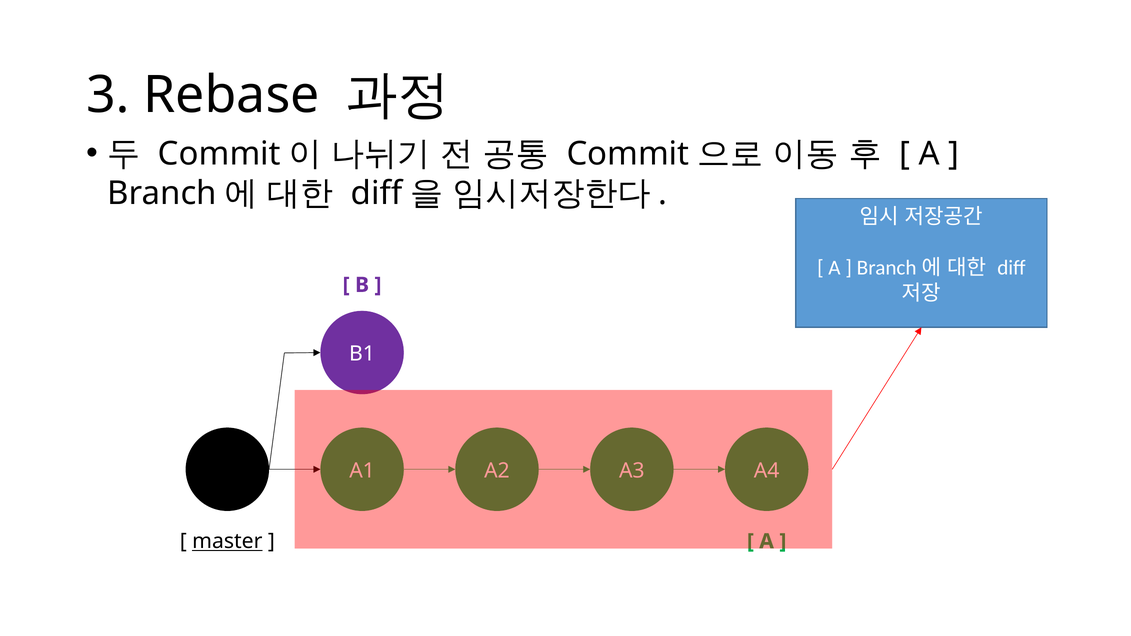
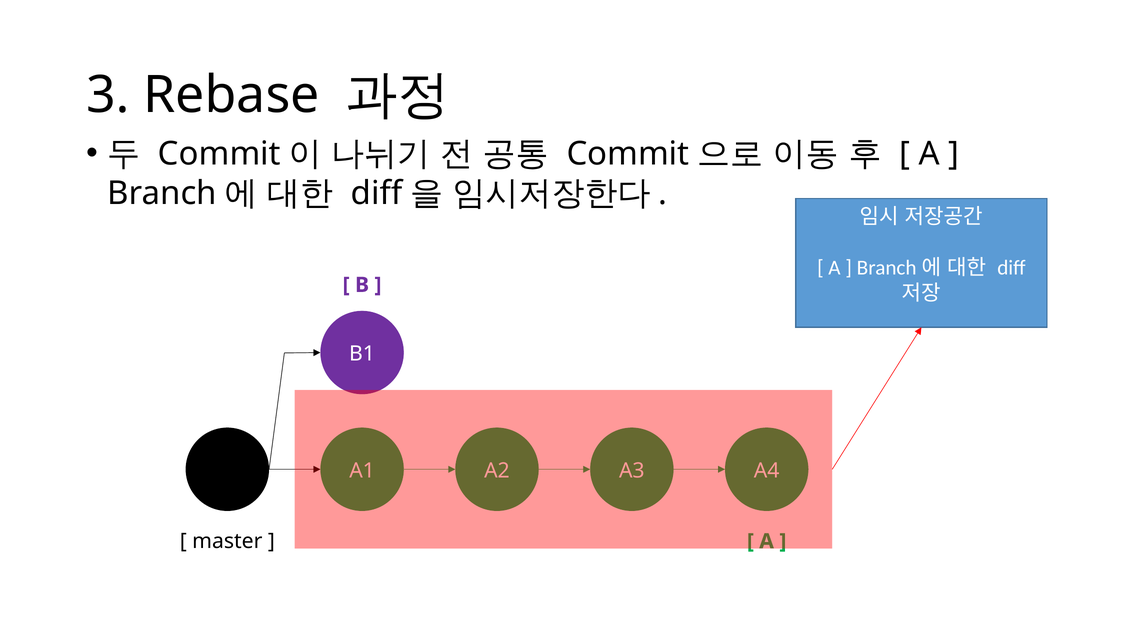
master underline: present -> none
